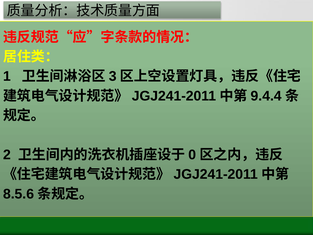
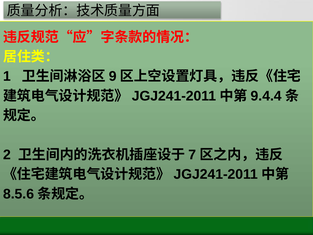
3: 3 -> 9
0: 0 -> 7
